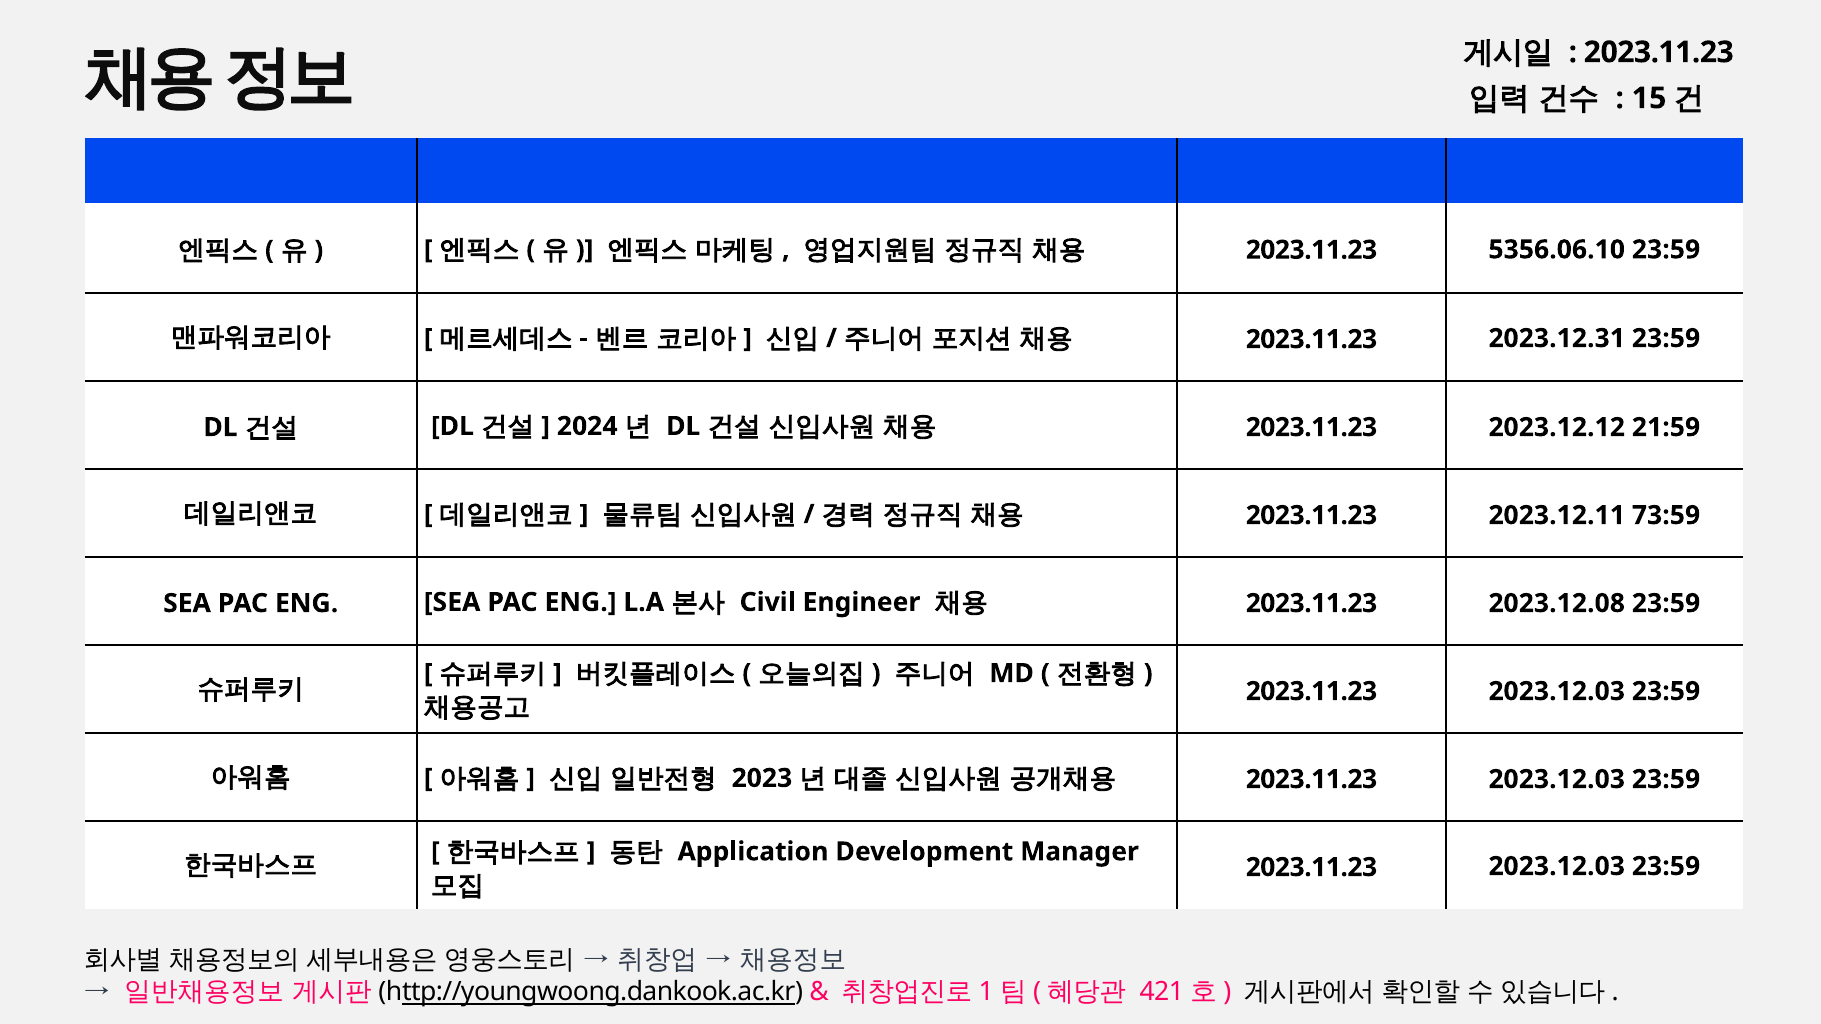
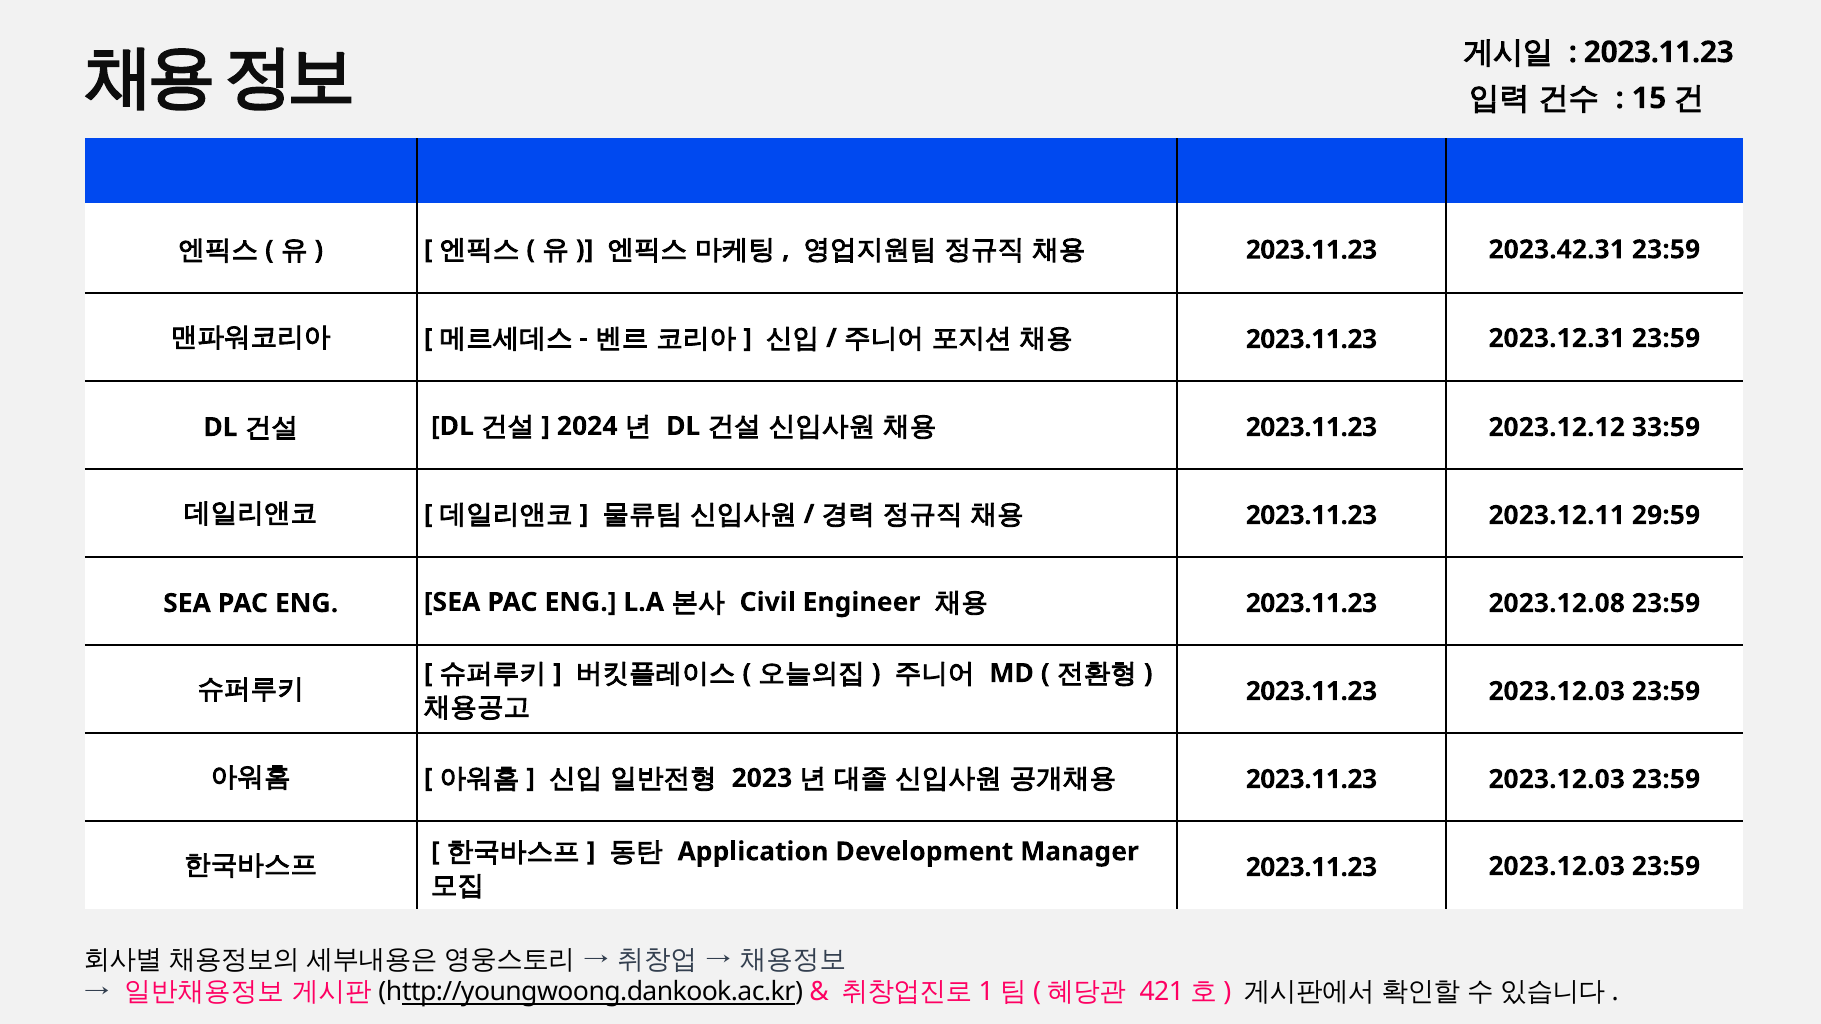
5356.06.10: 5356.06.10 -> 2023.42.31
21:59: 21:59 -> 33:59
73:59: 73:59 -> 29:59
